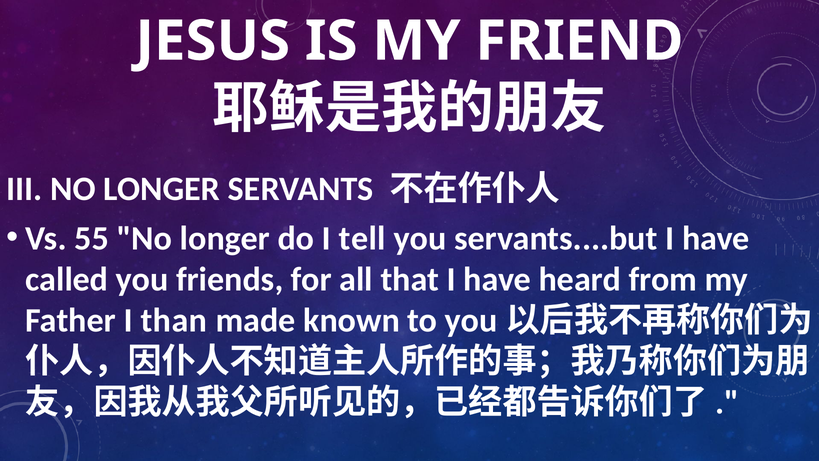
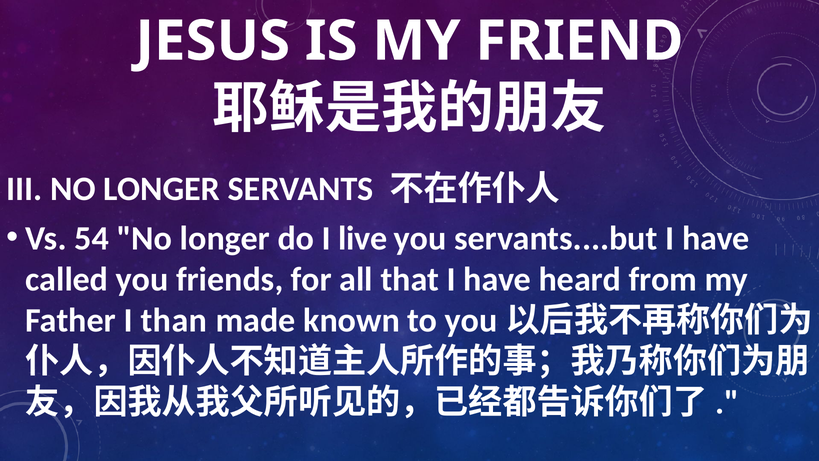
55: 55 -> 54
tell: tell -> live
